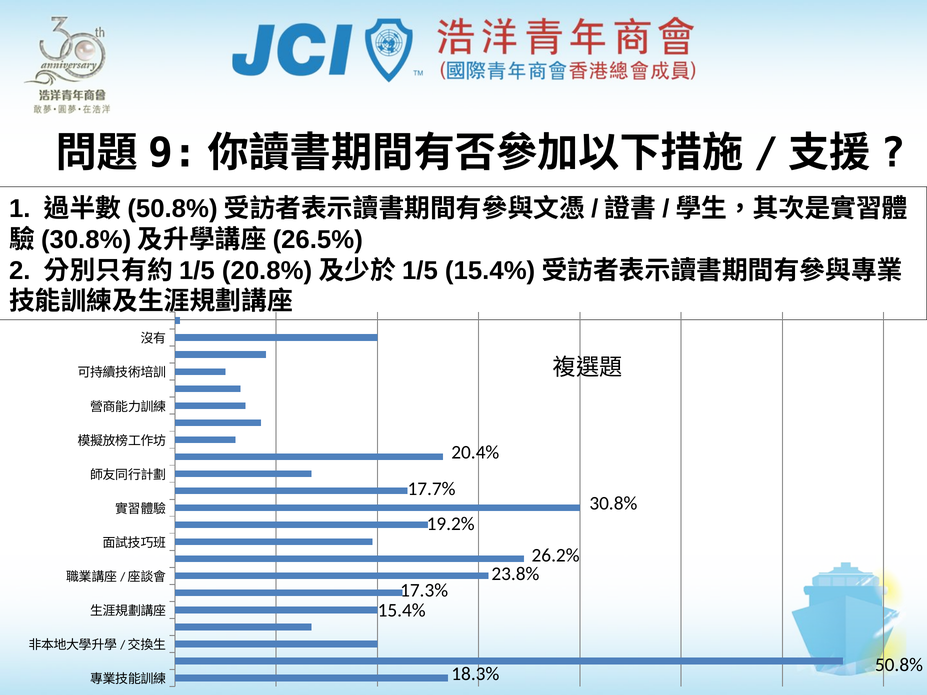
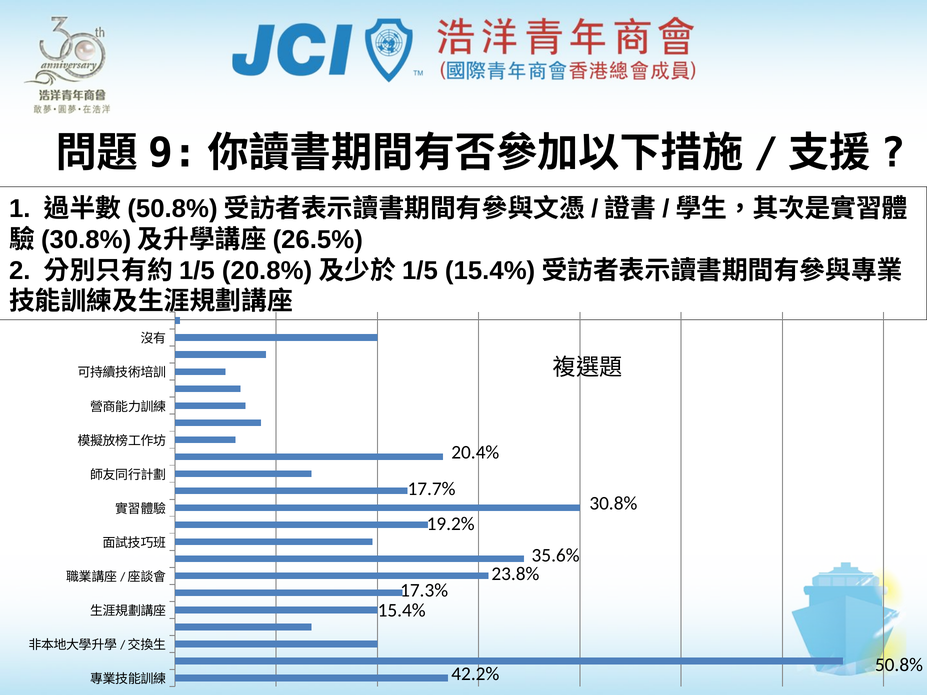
26.2%: 26.2% -> 35.6%
18.3%: 18.3% -> 42.2%
